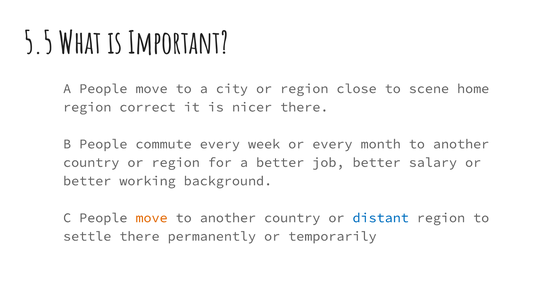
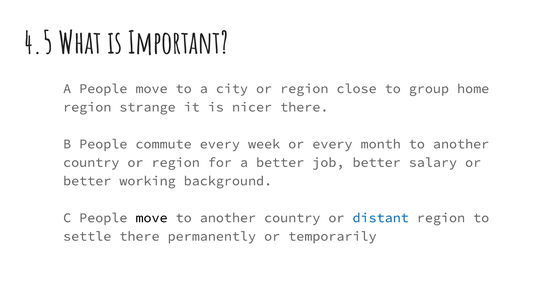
5.5: 5.5 -> 4.5
scene: scene -> group
correct: correct -> strange
move at (152, 218) colour: orange -> black
